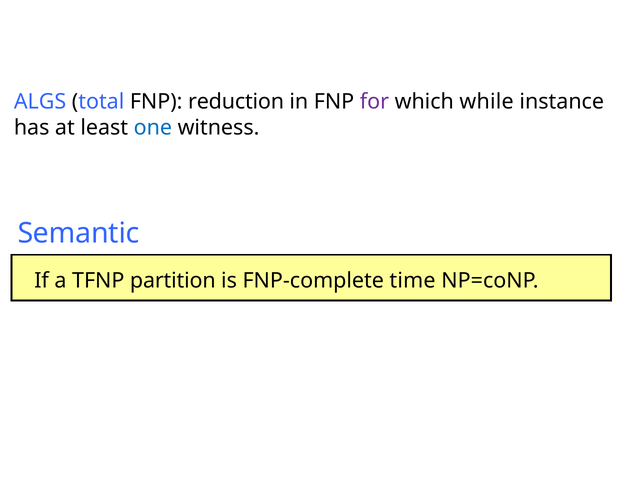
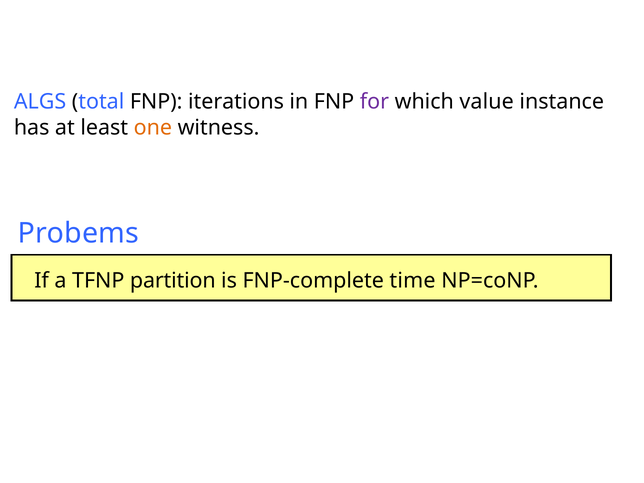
reduction: reduction -> iterations
while: while -> value
one colour: blue -> orange
Semantic: Semantic -> Probems
